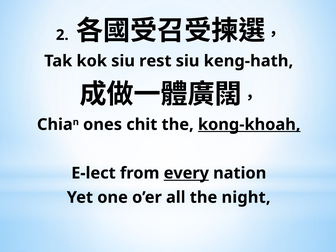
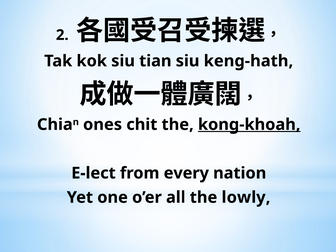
rest: rest -> tian
every underline: present -> none
night: night -> lowly
